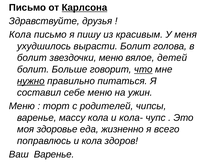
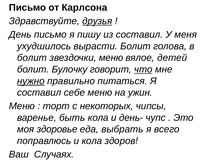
Карлсона underline: present -> none
друзья underline: none -> present
Кола at (20, 35): Кола -> День
из красивым: красивым -> составил
Больше: Больше -> Булочку
родителей: родителей -> некоторых
массу: массу -> быть
кола-: кола- -> день-
жизненно: жизненно -> выбрать
Ваш Варенье: Варенье -> Случаях
